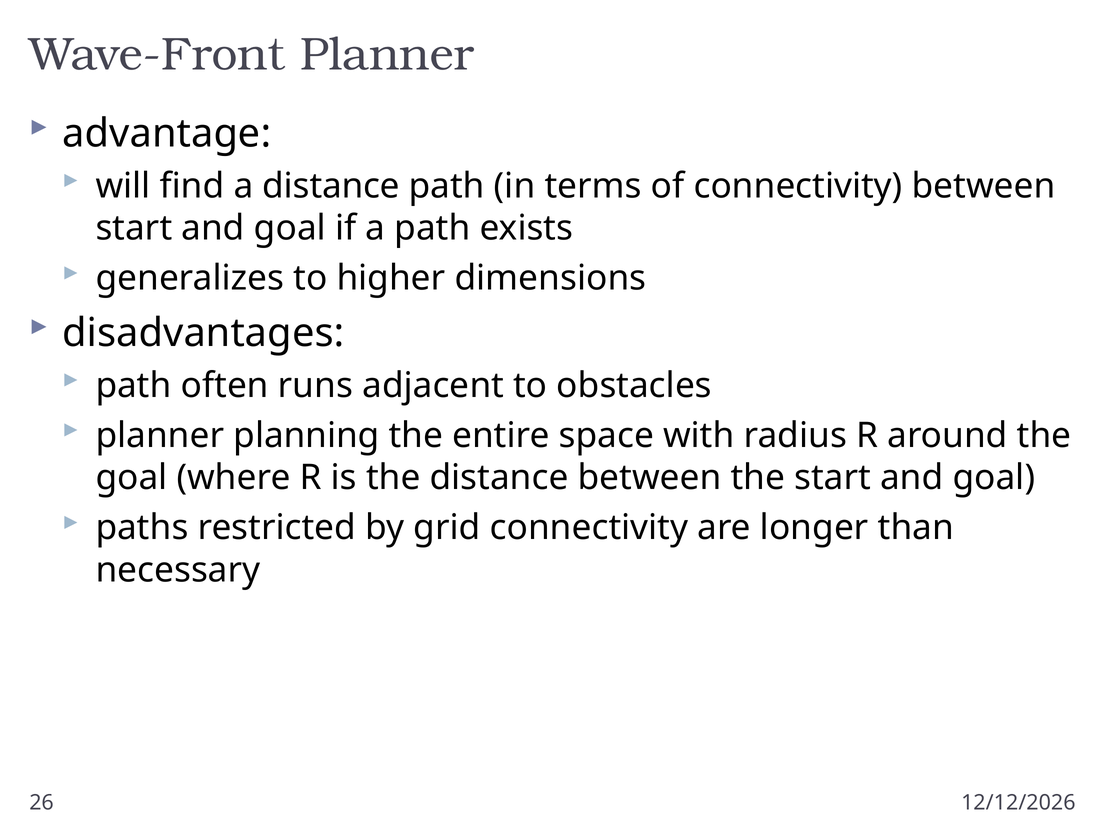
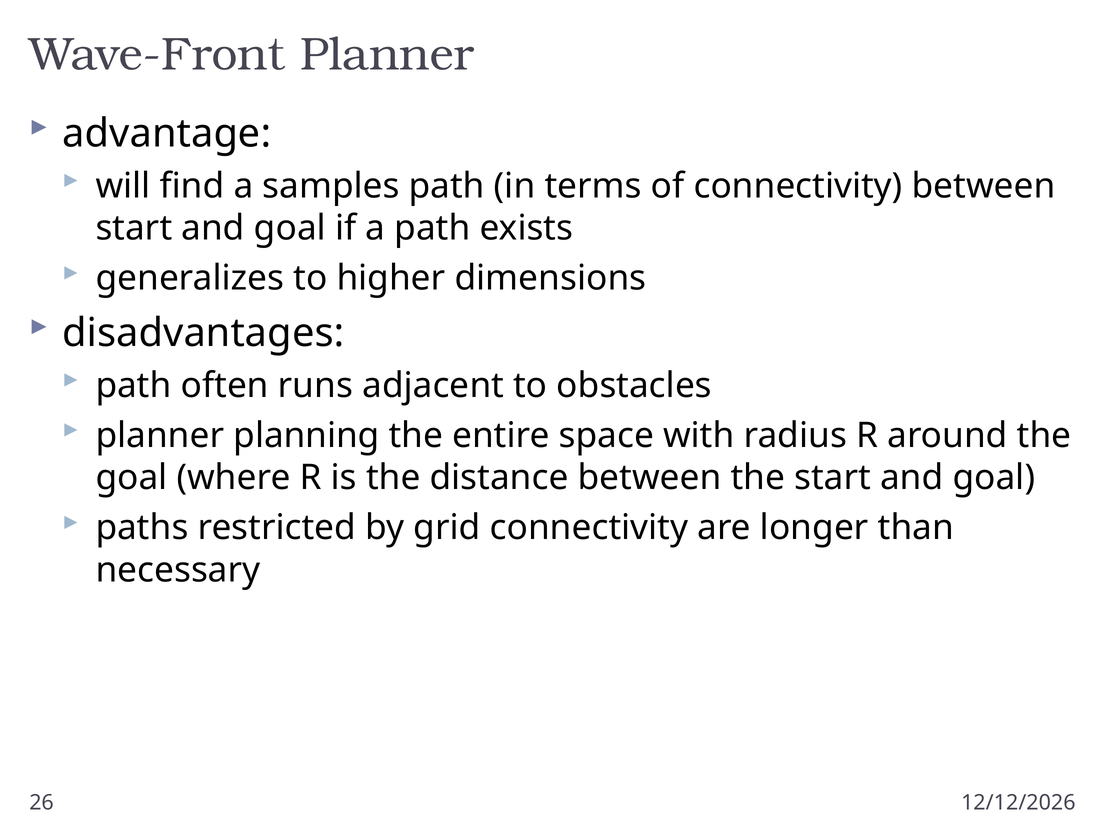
a distance: distance -> samples
